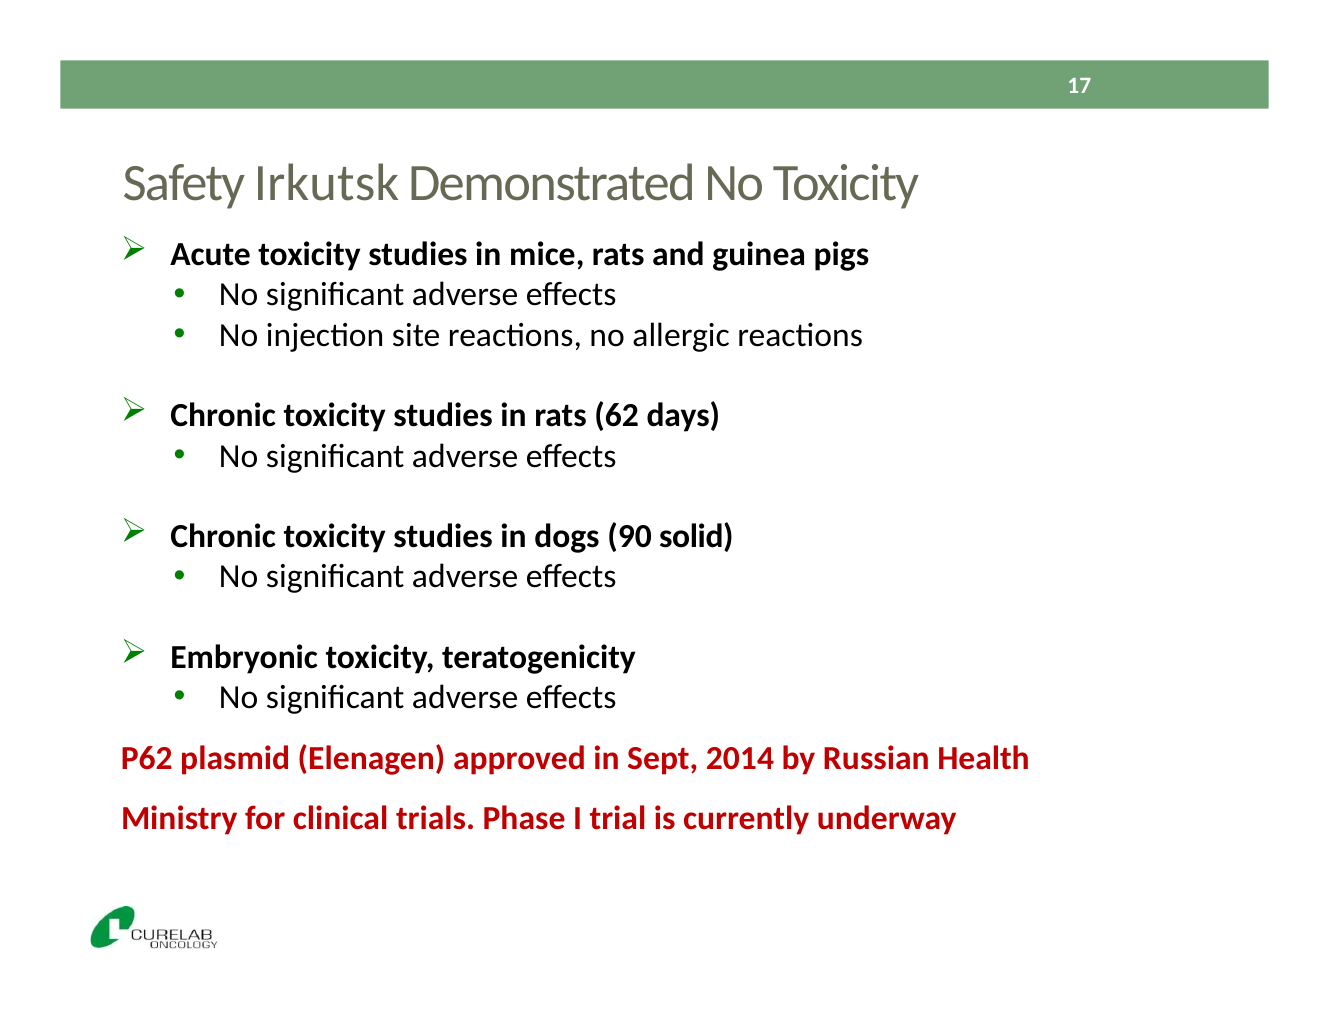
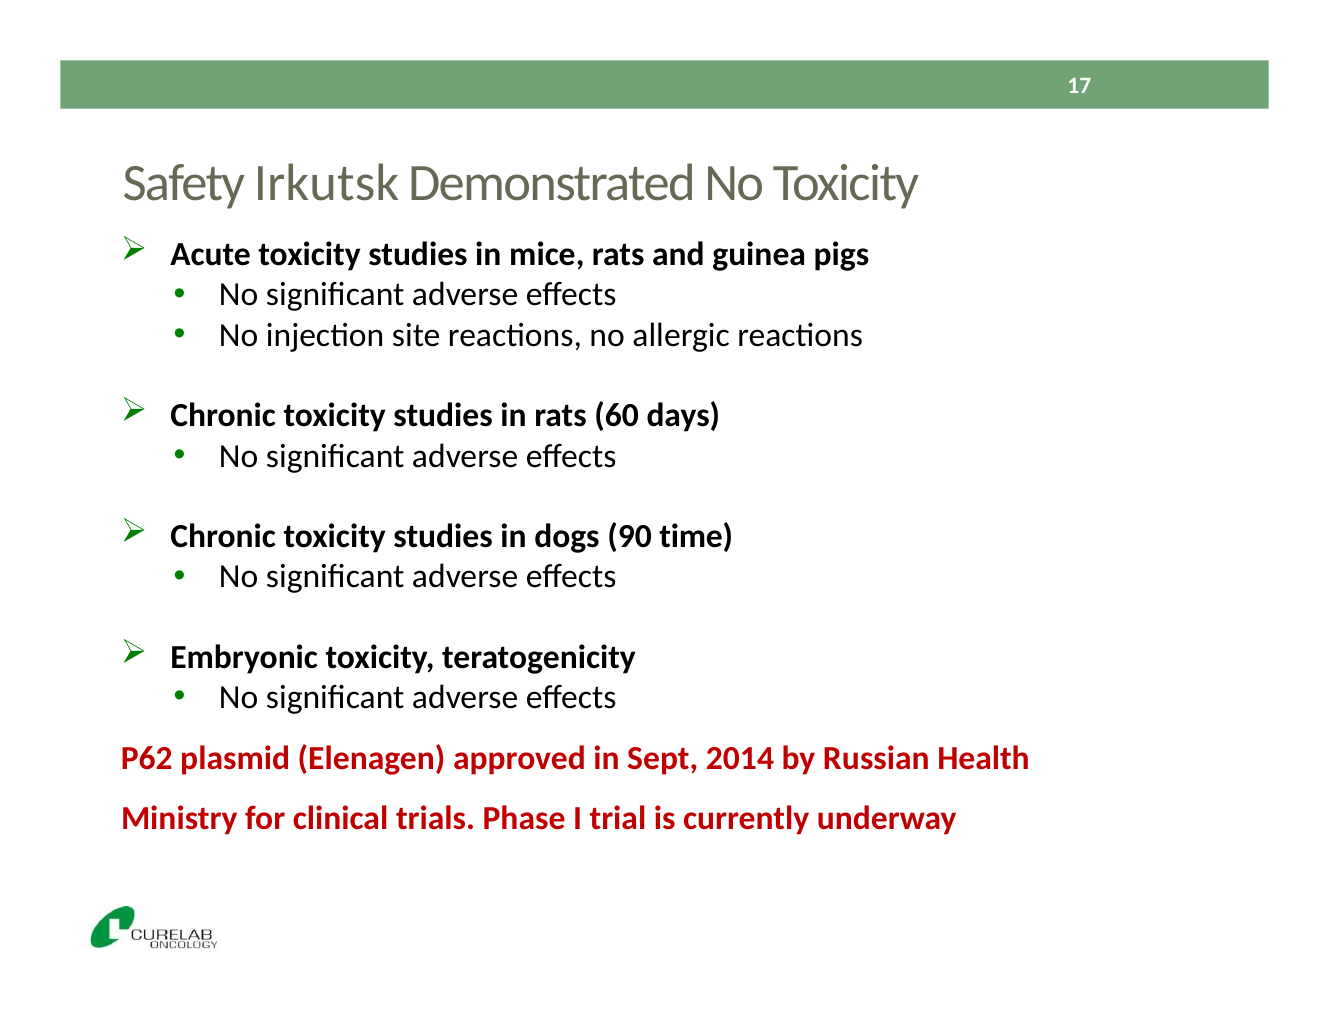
62: 62 -> 60
solid: solid -> time
